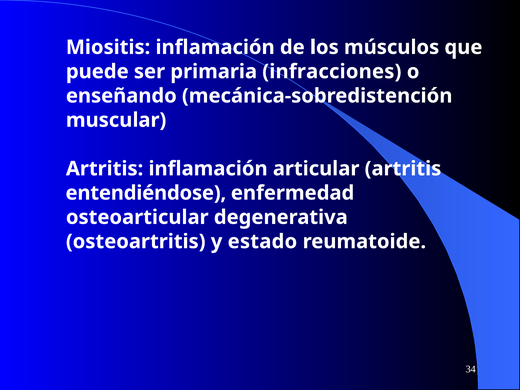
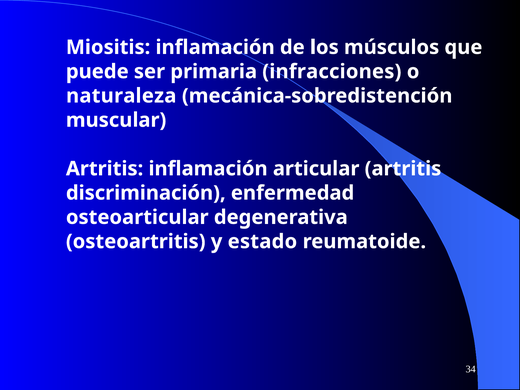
enseñando: enseñando -> naturaleza
entendiéndose: entendiéndose -> discriminación
